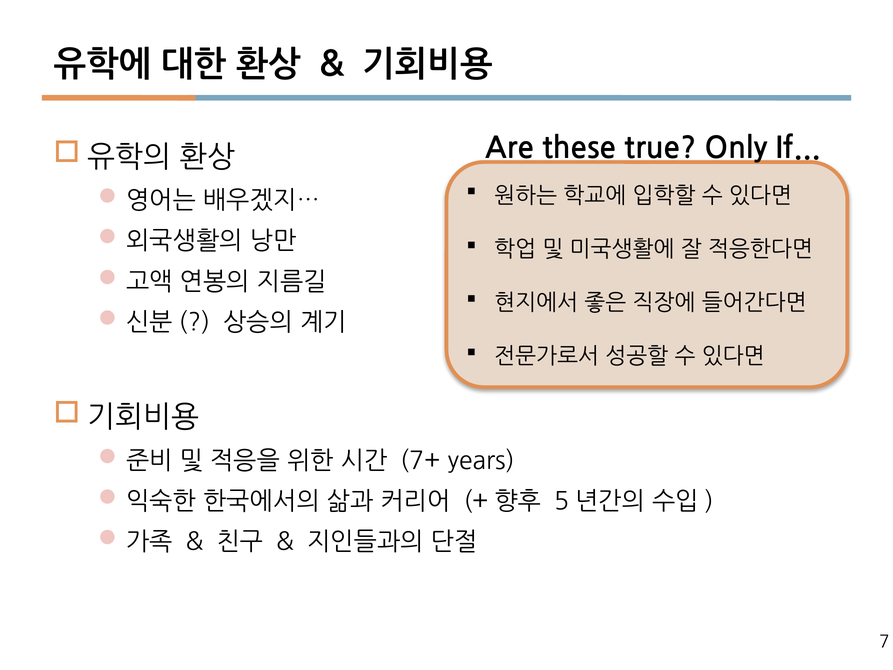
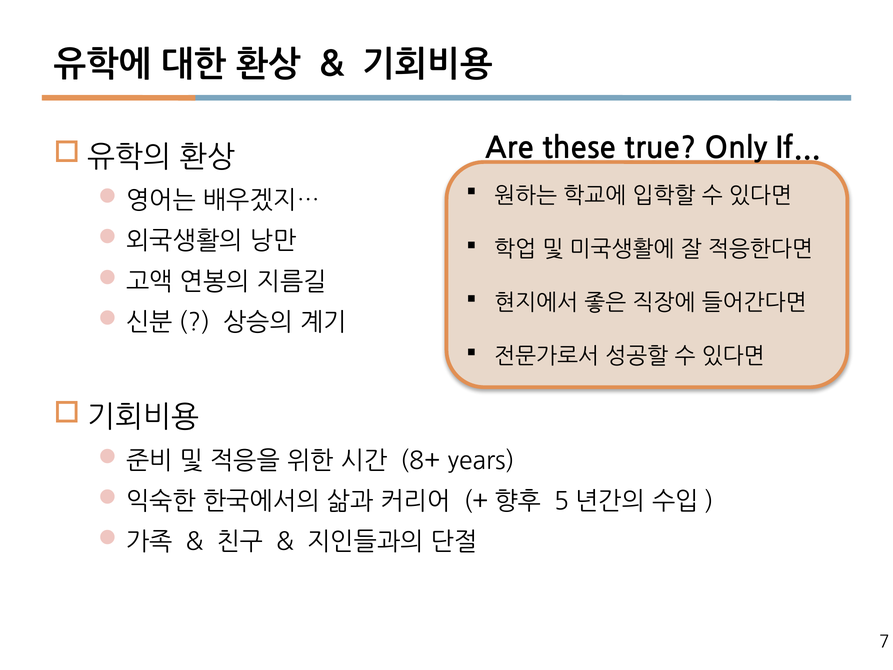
7+: 7+ -> 8+
